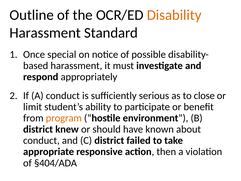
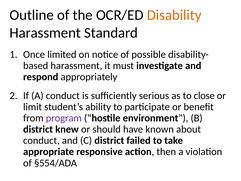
special: special -> limited
program colour: orange -> purple
§404/ADA: §404/ADA -> §554/ADA
